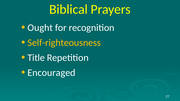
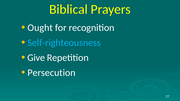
Self-righteousness colour: yellow -> light blue
Title: Title -> Give
Encouraged: Encouraged -> Persecution
